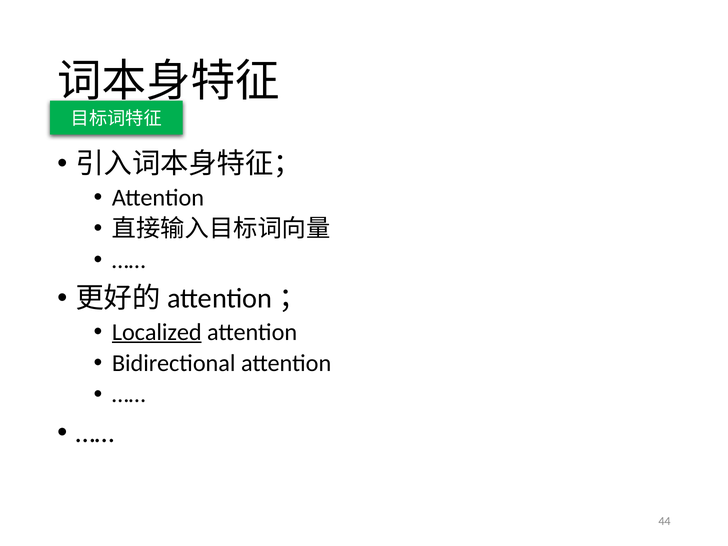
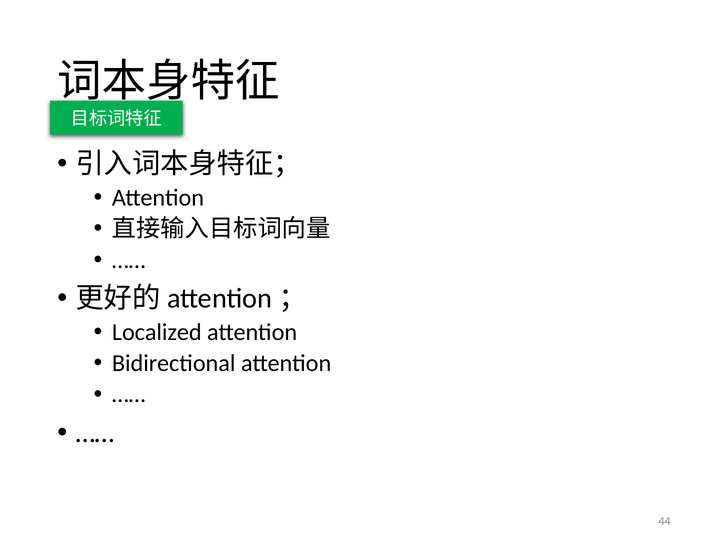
Localized underline: present -> none
